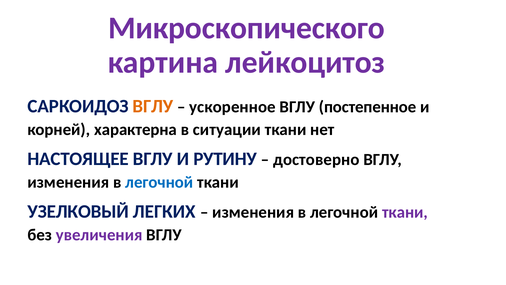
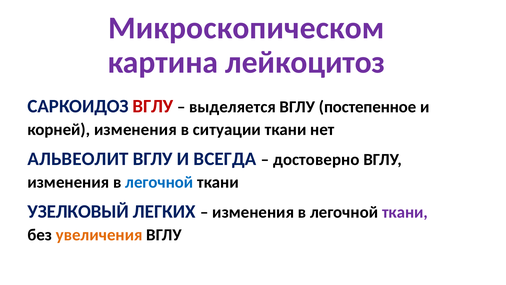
Микроскопического: Микроскопического -> Микроскопическом
ВГЛУ at (153, 106) colour: orange -> red
ускоренное: ускоренное -> выделяется
корней характерна: характерна -> изменения
НАСТОЯЩЕЕ: НАСТОЯЩЕЕ -> АЛЬВЕОЛИТ
РУТИНУ: РУТИНУ -> ВСЕГДА
увеличения colour: purple -> orange
